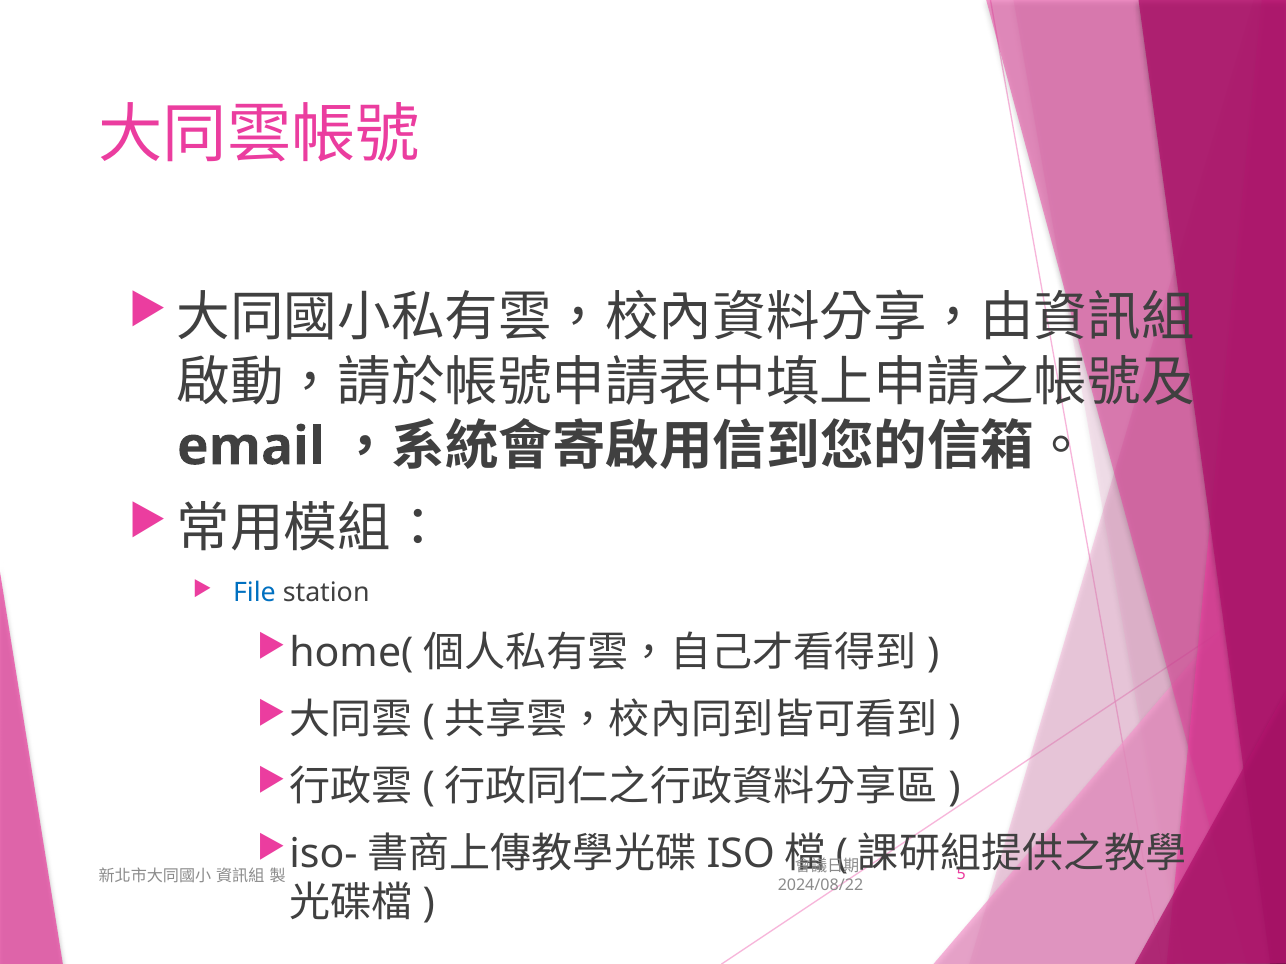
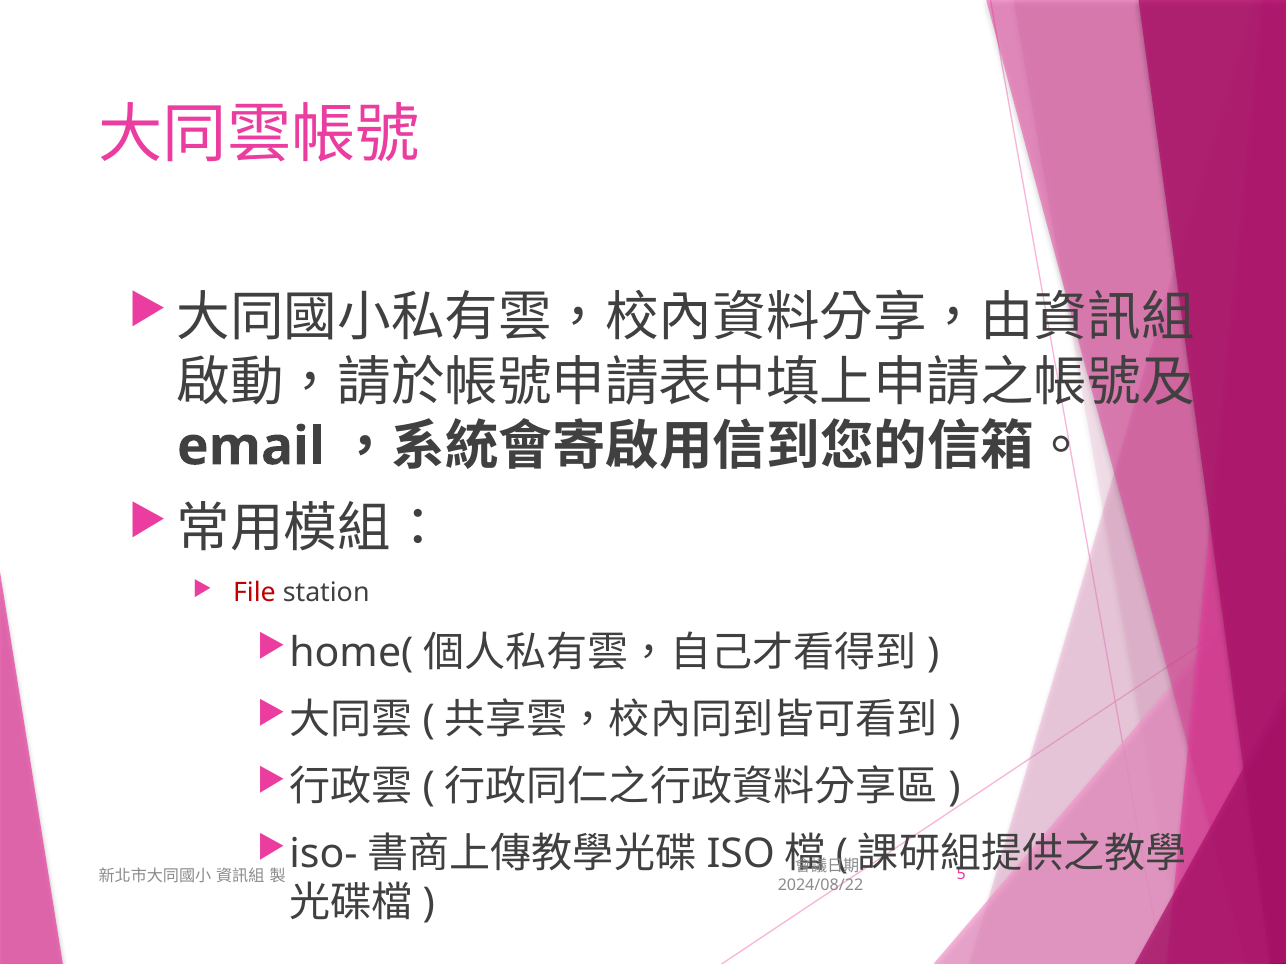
File colour: blue -> red
